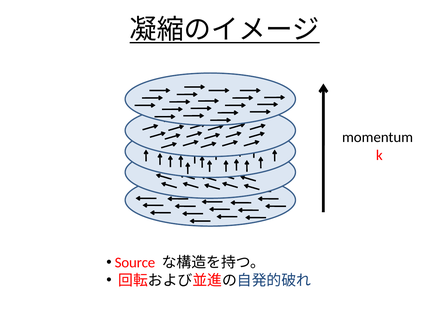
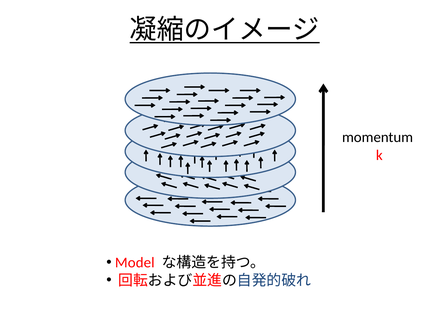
Source: Source -> Model
